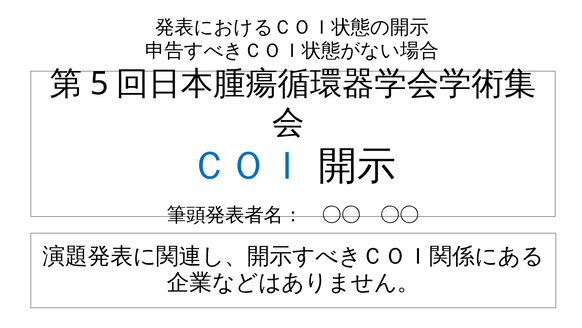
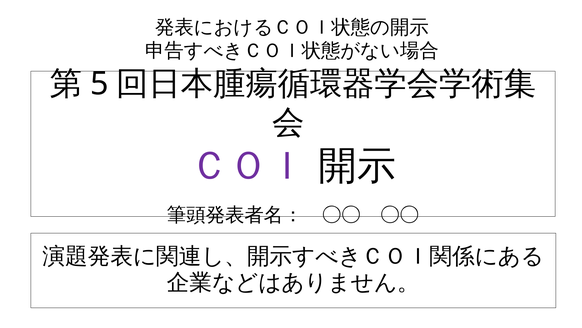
ＣＯＩ colour: blue -> purple
